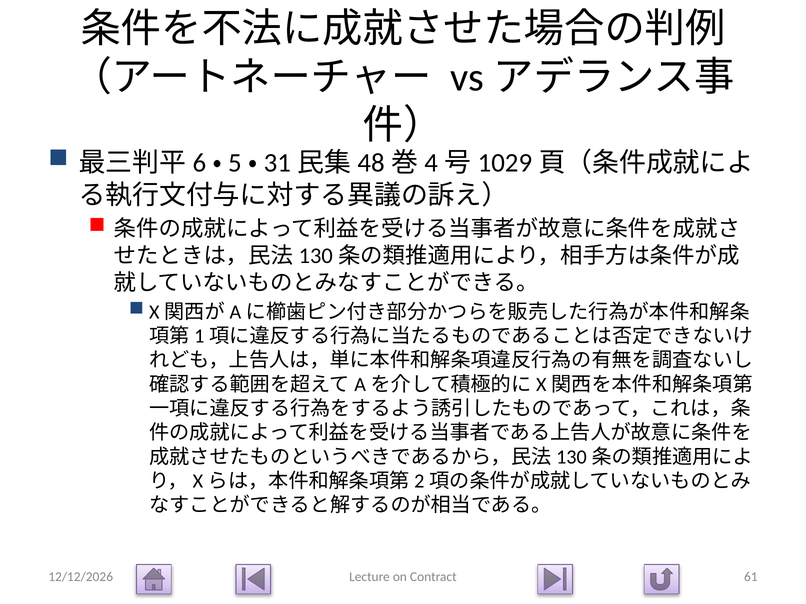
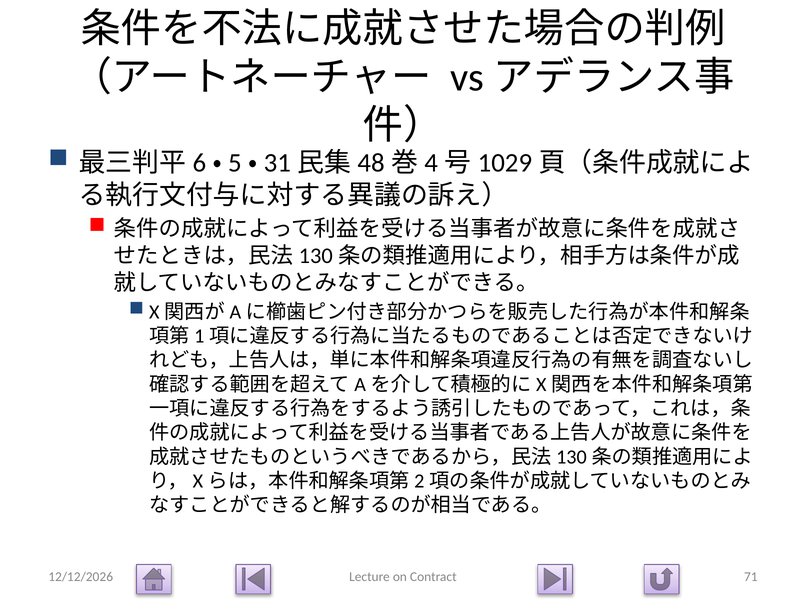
61: 61 -> 71
